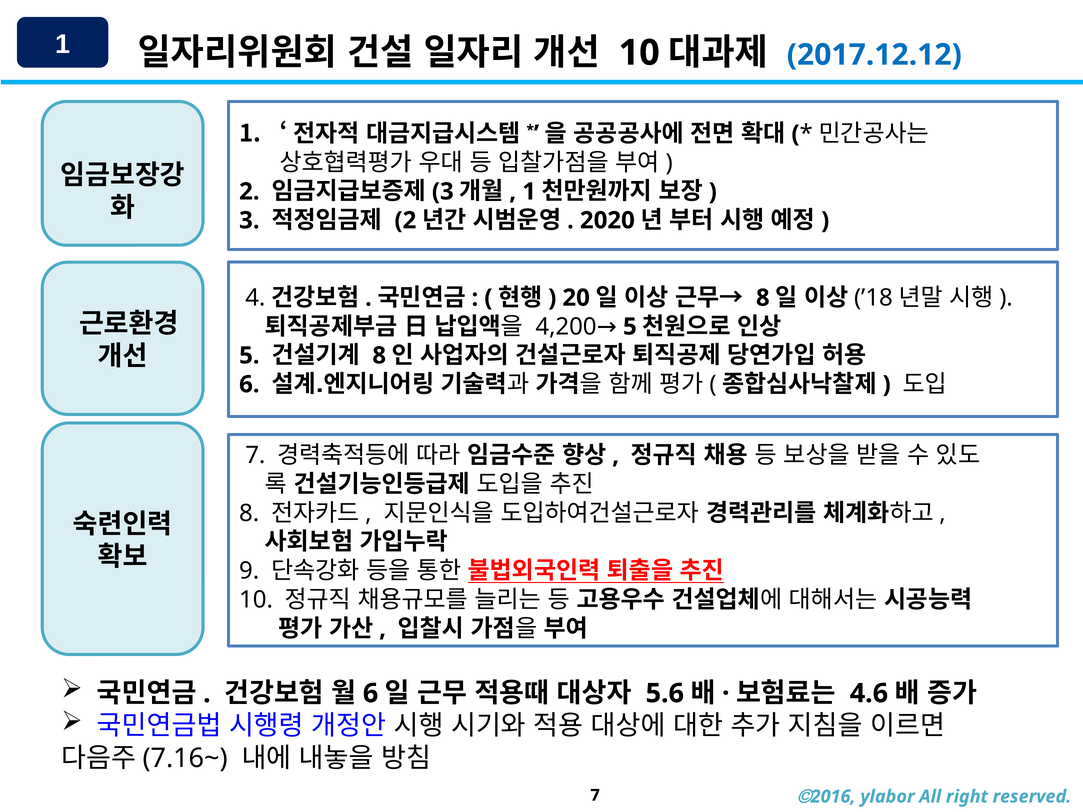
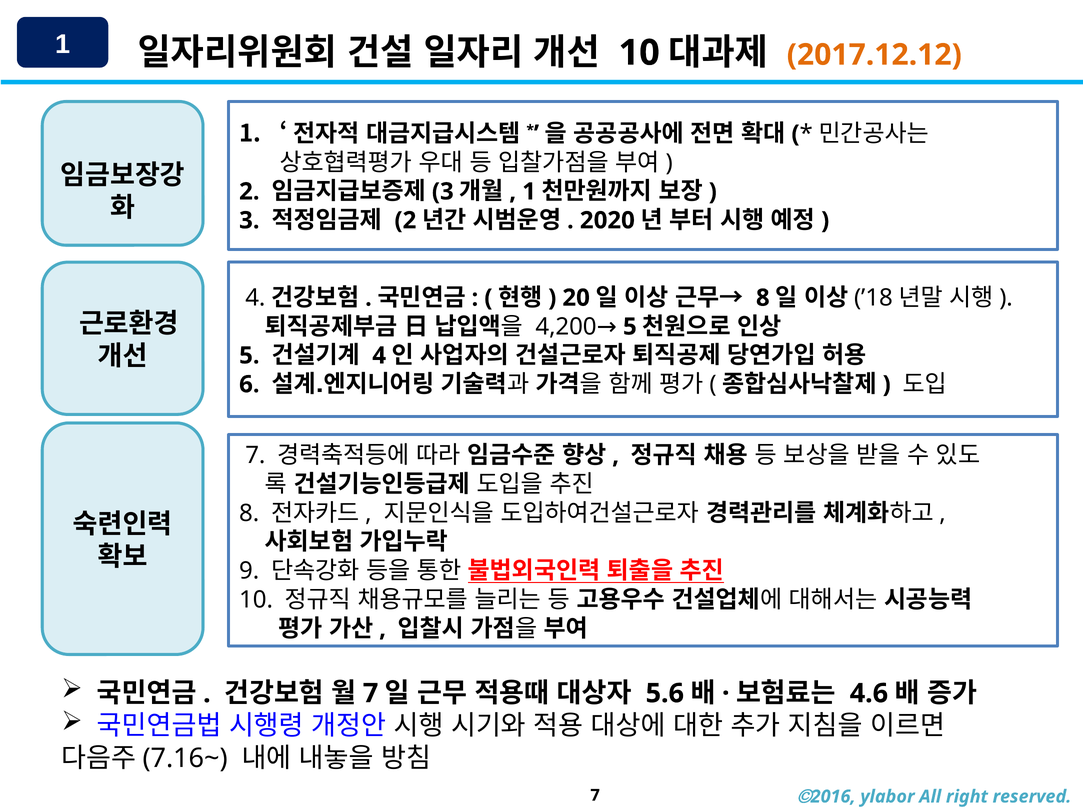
2017.12.12 colour: blue -> orange
8 at (379, 356): 8 -> 4
6 at (371, 694): 6 -> 7
